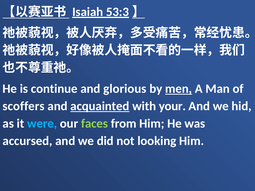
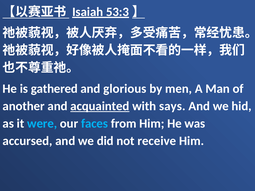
continue: continue -> gathered
men underline: present -> none
scoffers: scoffers -> another
your: your -> says
faces colour: light green -> light blue
looking: looking -> receive
